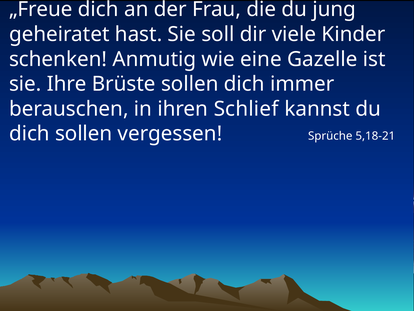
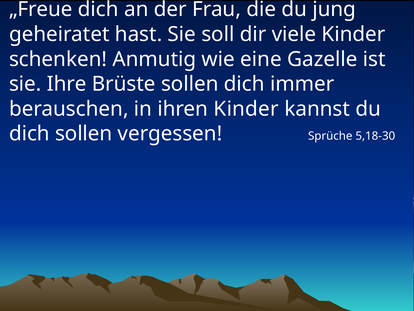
ihren Schlief: Schlief -> Kinder
5,18-21: 5,18-21 -> 5,18-30
